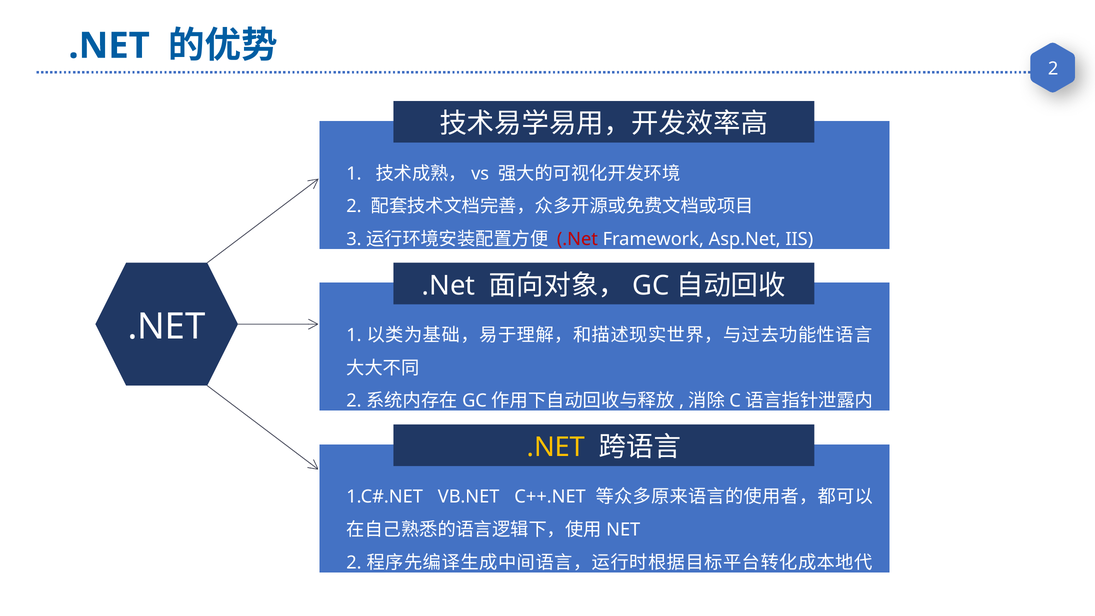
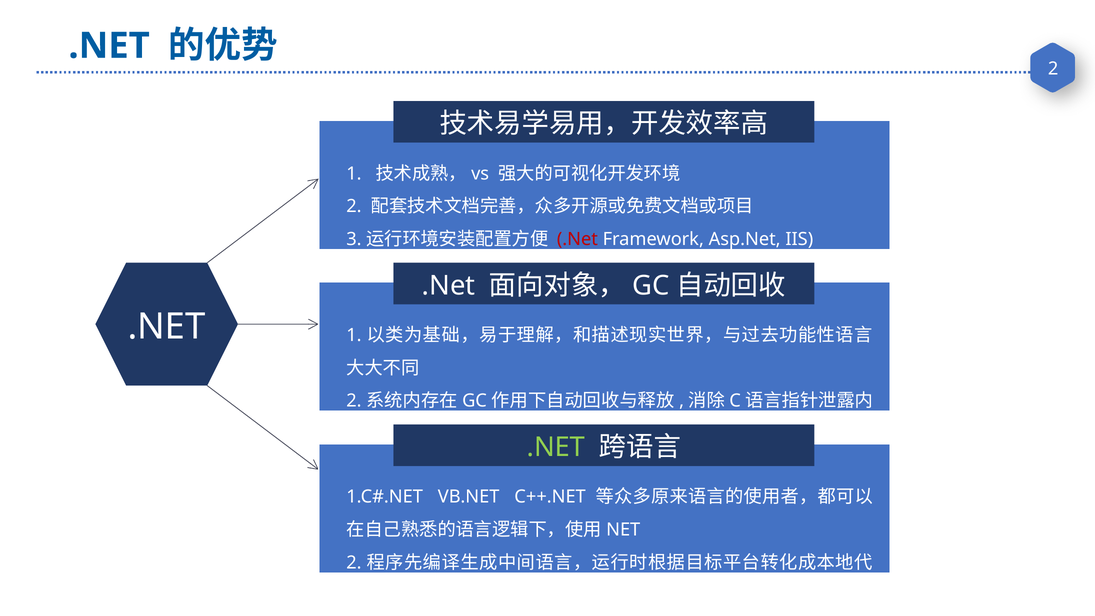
.NET at (556, 447) colour: yellow -> light green
